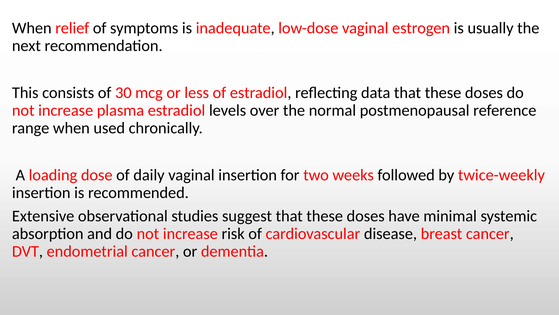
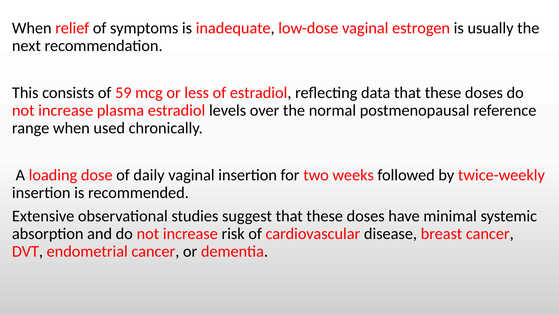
30: 30 -> 59
